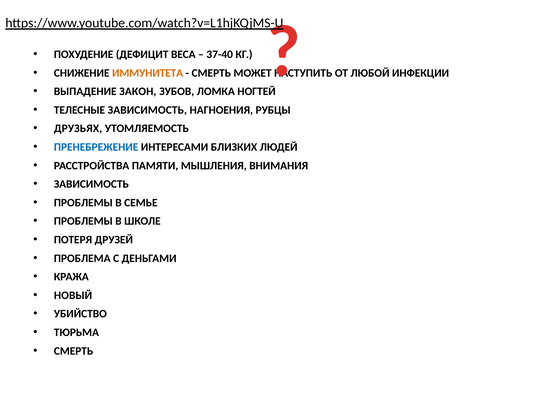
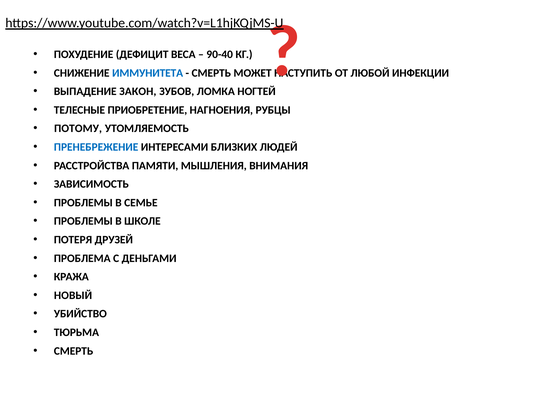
37-40: 37-40 -> 90-40
ИММУНИТЕТА colour: orange -> blue
ТЕЛЕСНЫЕ ЗАВИСИМОСТЬ: ЗАВИСИМОСТЬ -> ПРИОБРЕТЕНИЕ
ДРУЗЬЯХ: ДРУЗЬЯХ -> ПОТОМУ
